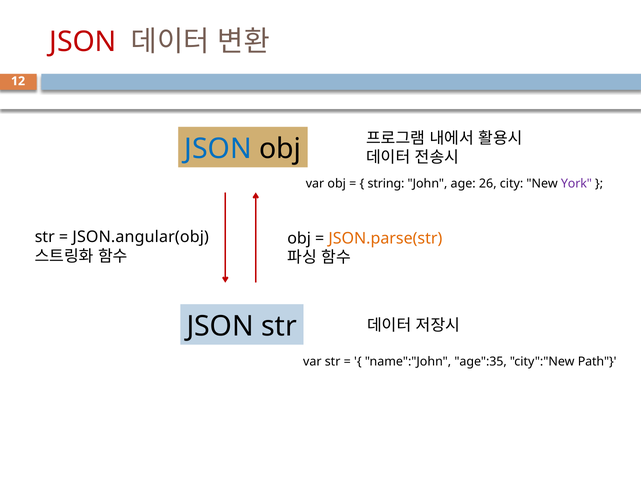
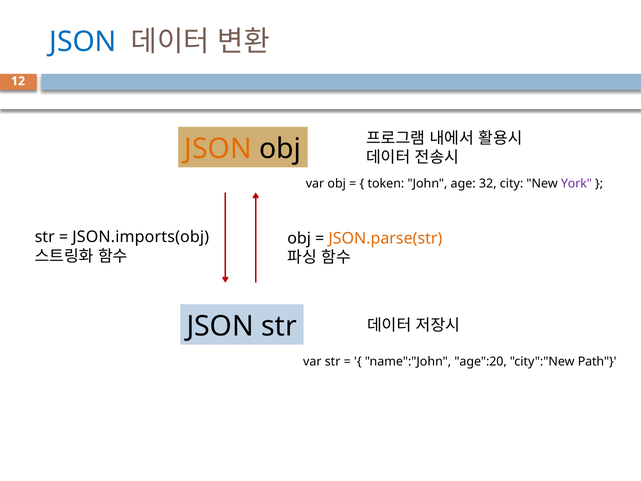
JSON at (83, 42) colour: red -> blue
JSON at (218, 149) colour: blue -> orange
string: string -> token
26: 26 -> 32
JSON.angular(obj: JSON.angular(obj -> JSON.imports(obj
age":35: age":35 -> age":20
